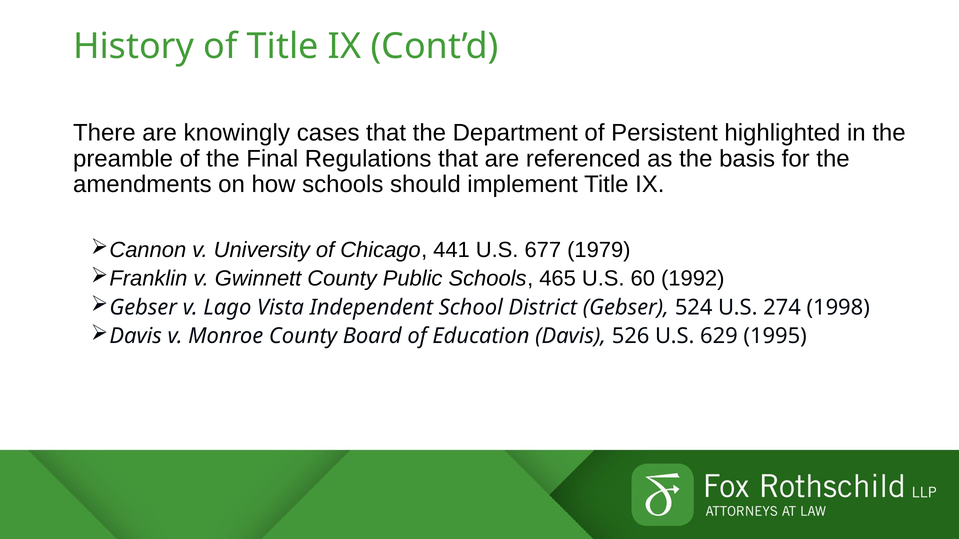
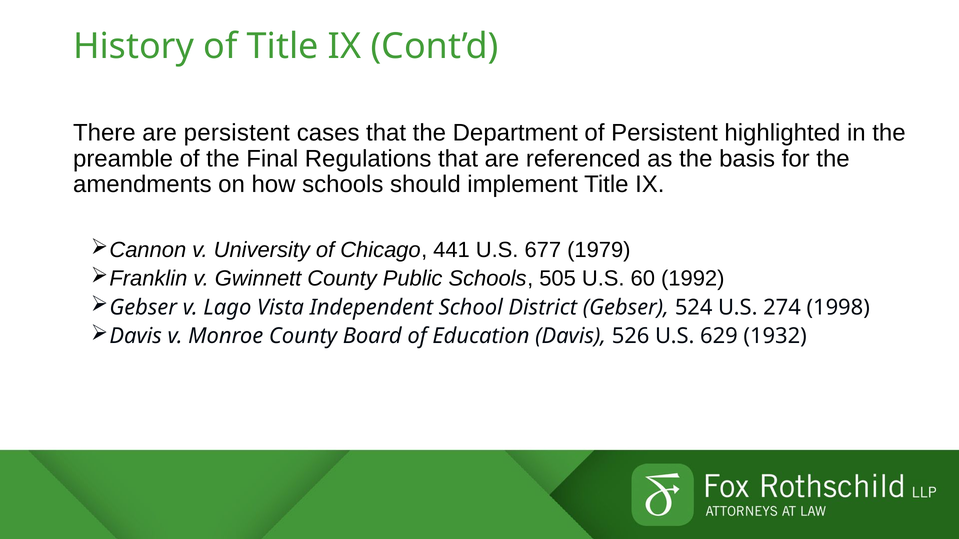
are knowingly: knowingly -> persistent
465: 465 -> 505
1995: 1995 -> 1932
